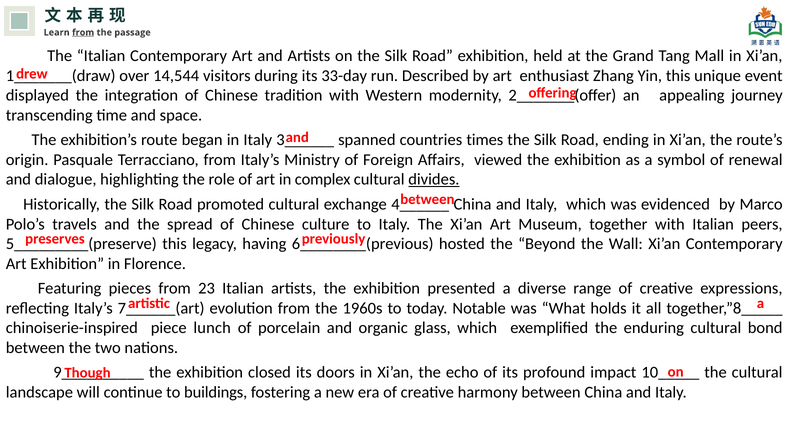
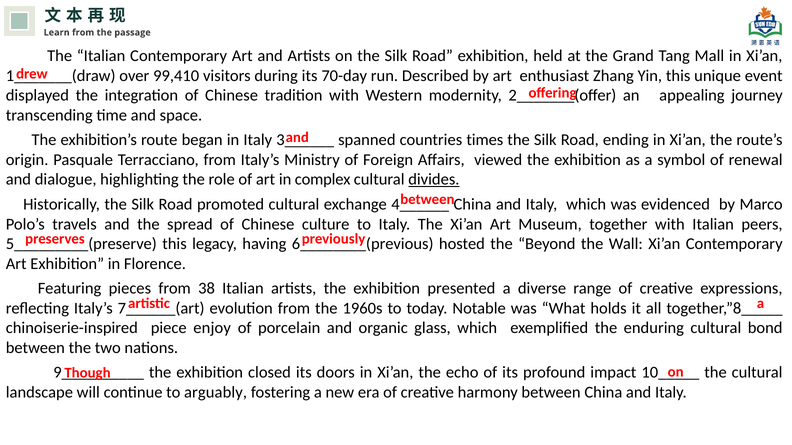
from at (83, 33) underline: present -> none
14,544: 14,544 -> 99,410
33-day: 33-day -> 70-day
23: 23 -> 38
lunch: lunch -> enjoy
buildings: buildings -> arguably
